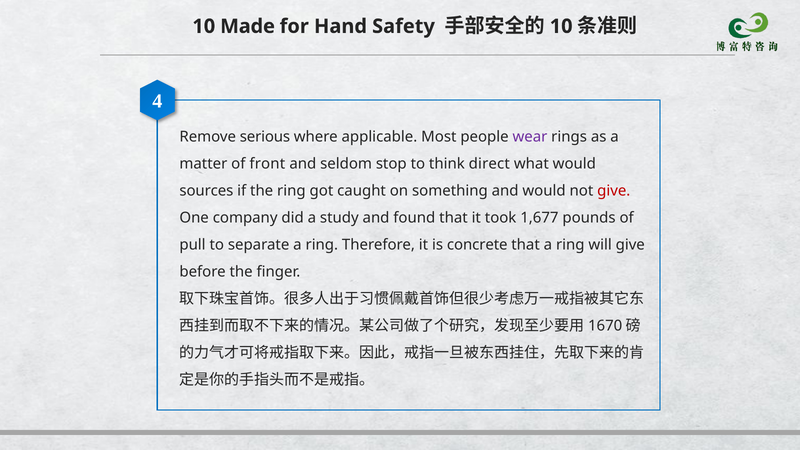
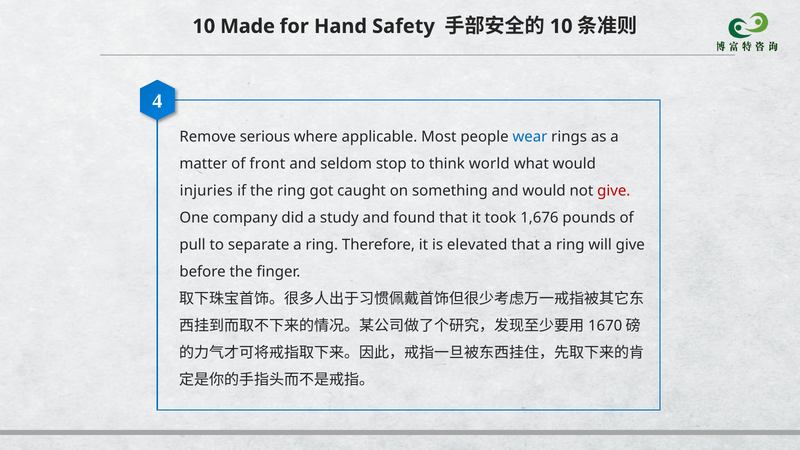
wear colour: purple -> blue
direct: direct -> world
sources: sources -> injuries
1,677: 1,677 -> 1,676
concrete: concrete -> elevated
